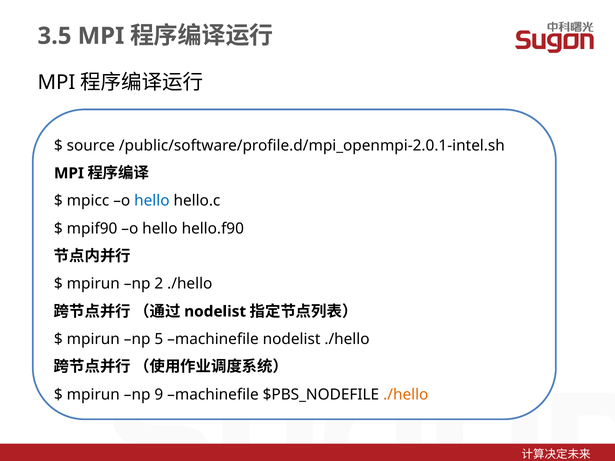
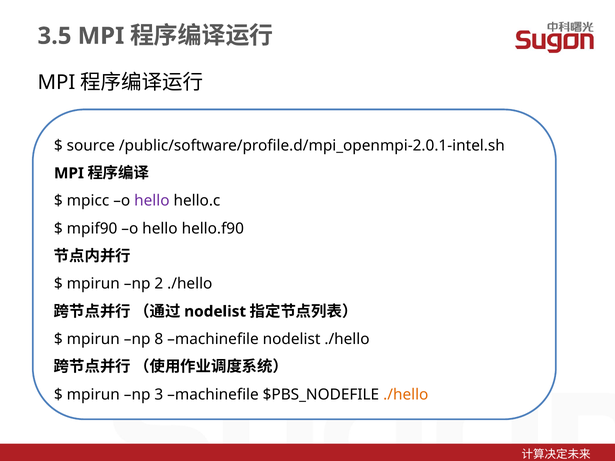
hello at (152, 201) colour: blue -> purple
5: 5 -> 8
9: 9 -> 3
